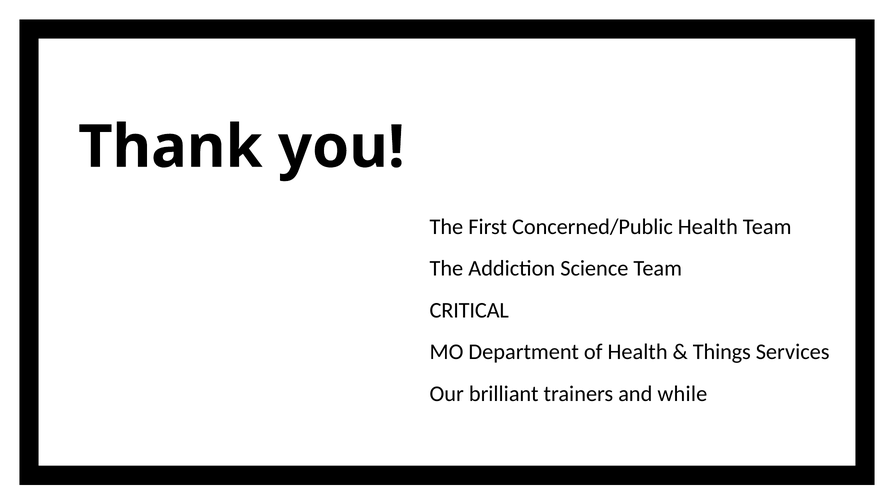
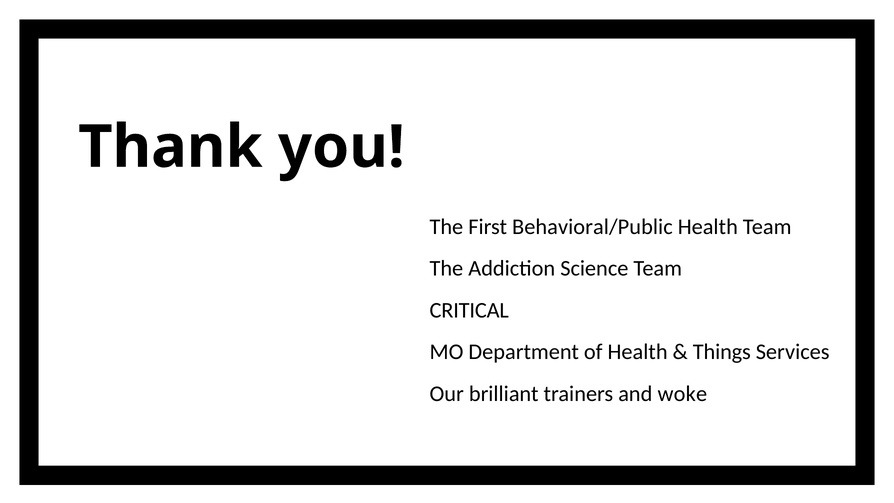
Concerned/Public: Concerned/Public -> Behavioral/Public
while: while -> woke
